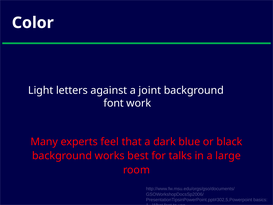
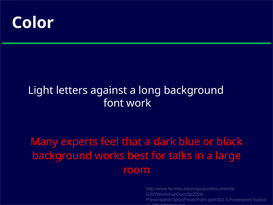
joint: joint -> long
